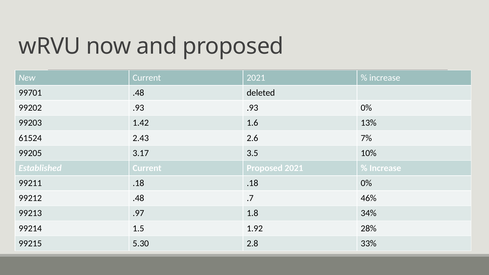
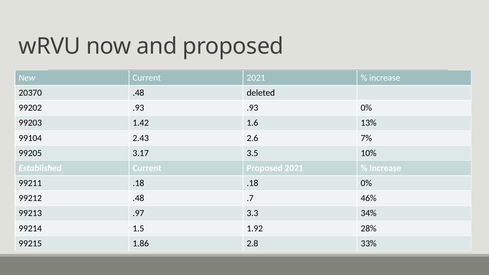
99701: 99701 -> 20370
61524: 61524 -> 99104
1.8: 1.8 -> 3.3
5.30: 5.30 -> 1.86
